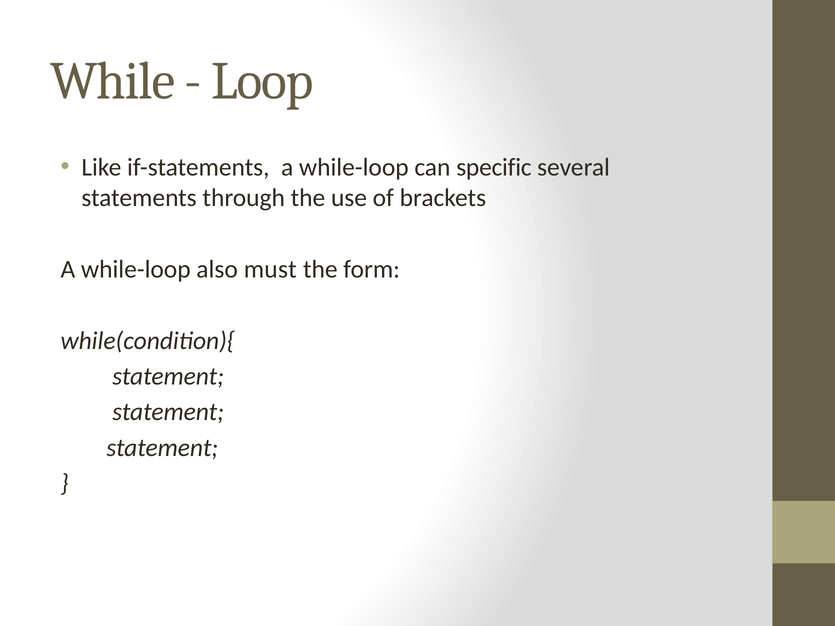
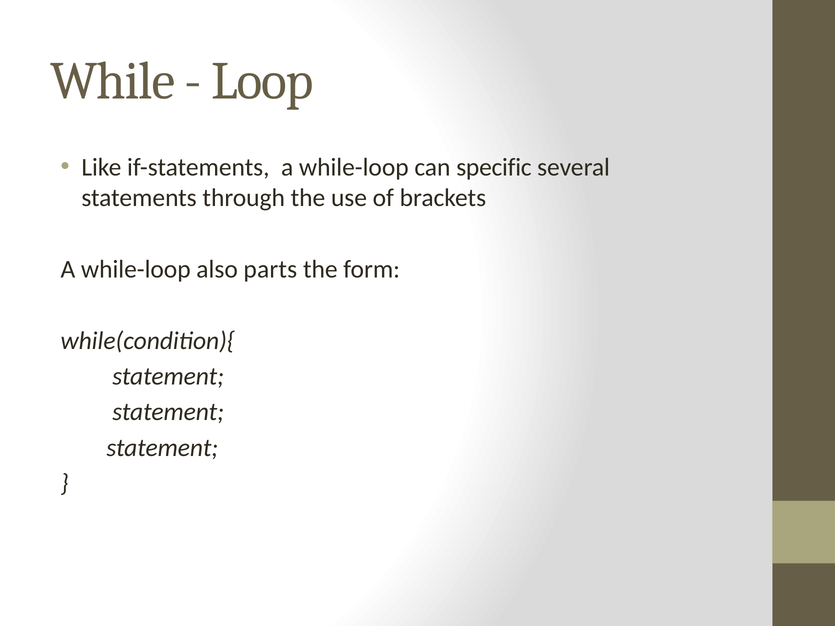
must: must -> parts
